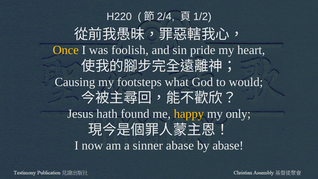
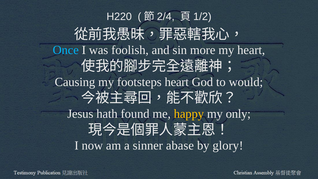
Once colour: yellow -> light blue
pride: pride -> more
footsteps what: what -> heart
by abase: abase -> glory
